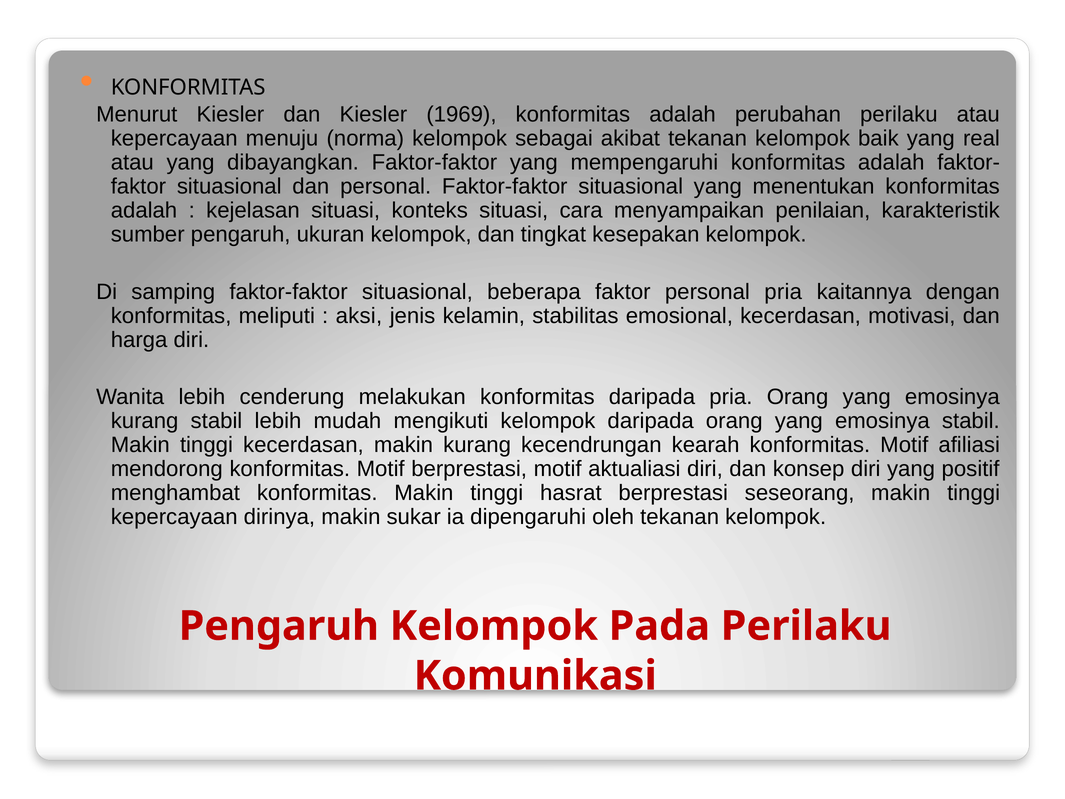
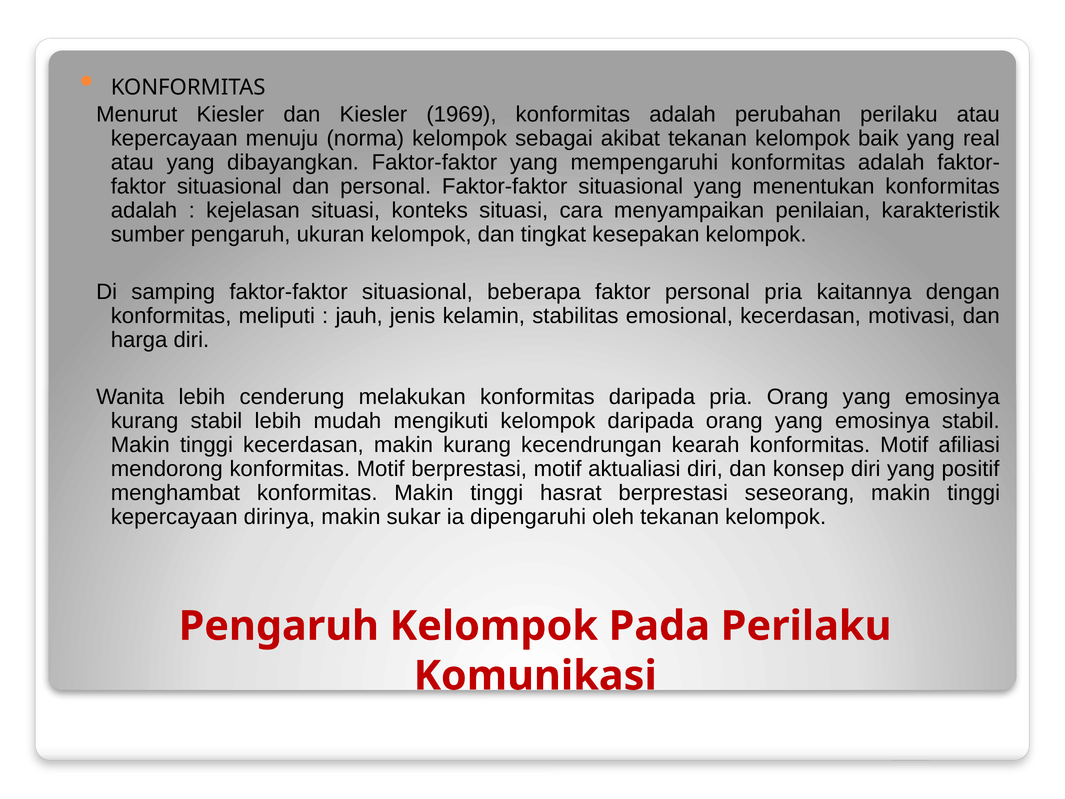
aksi: aksi -> jauh
